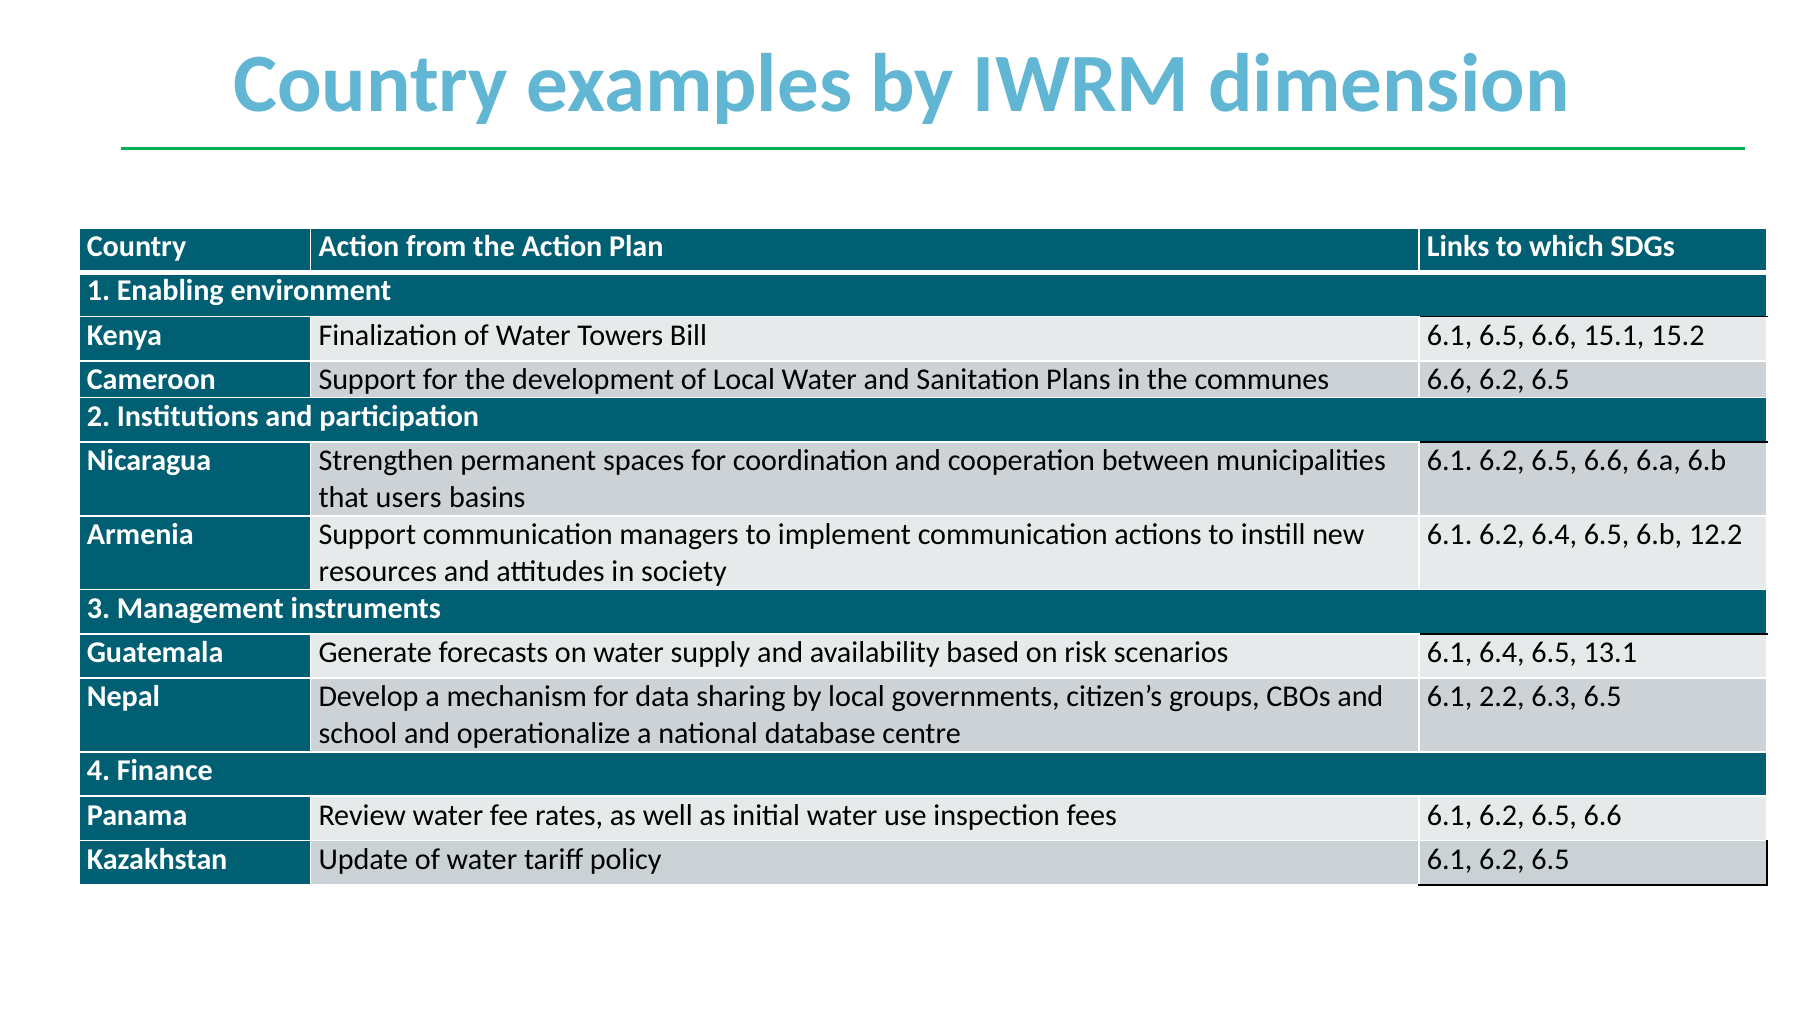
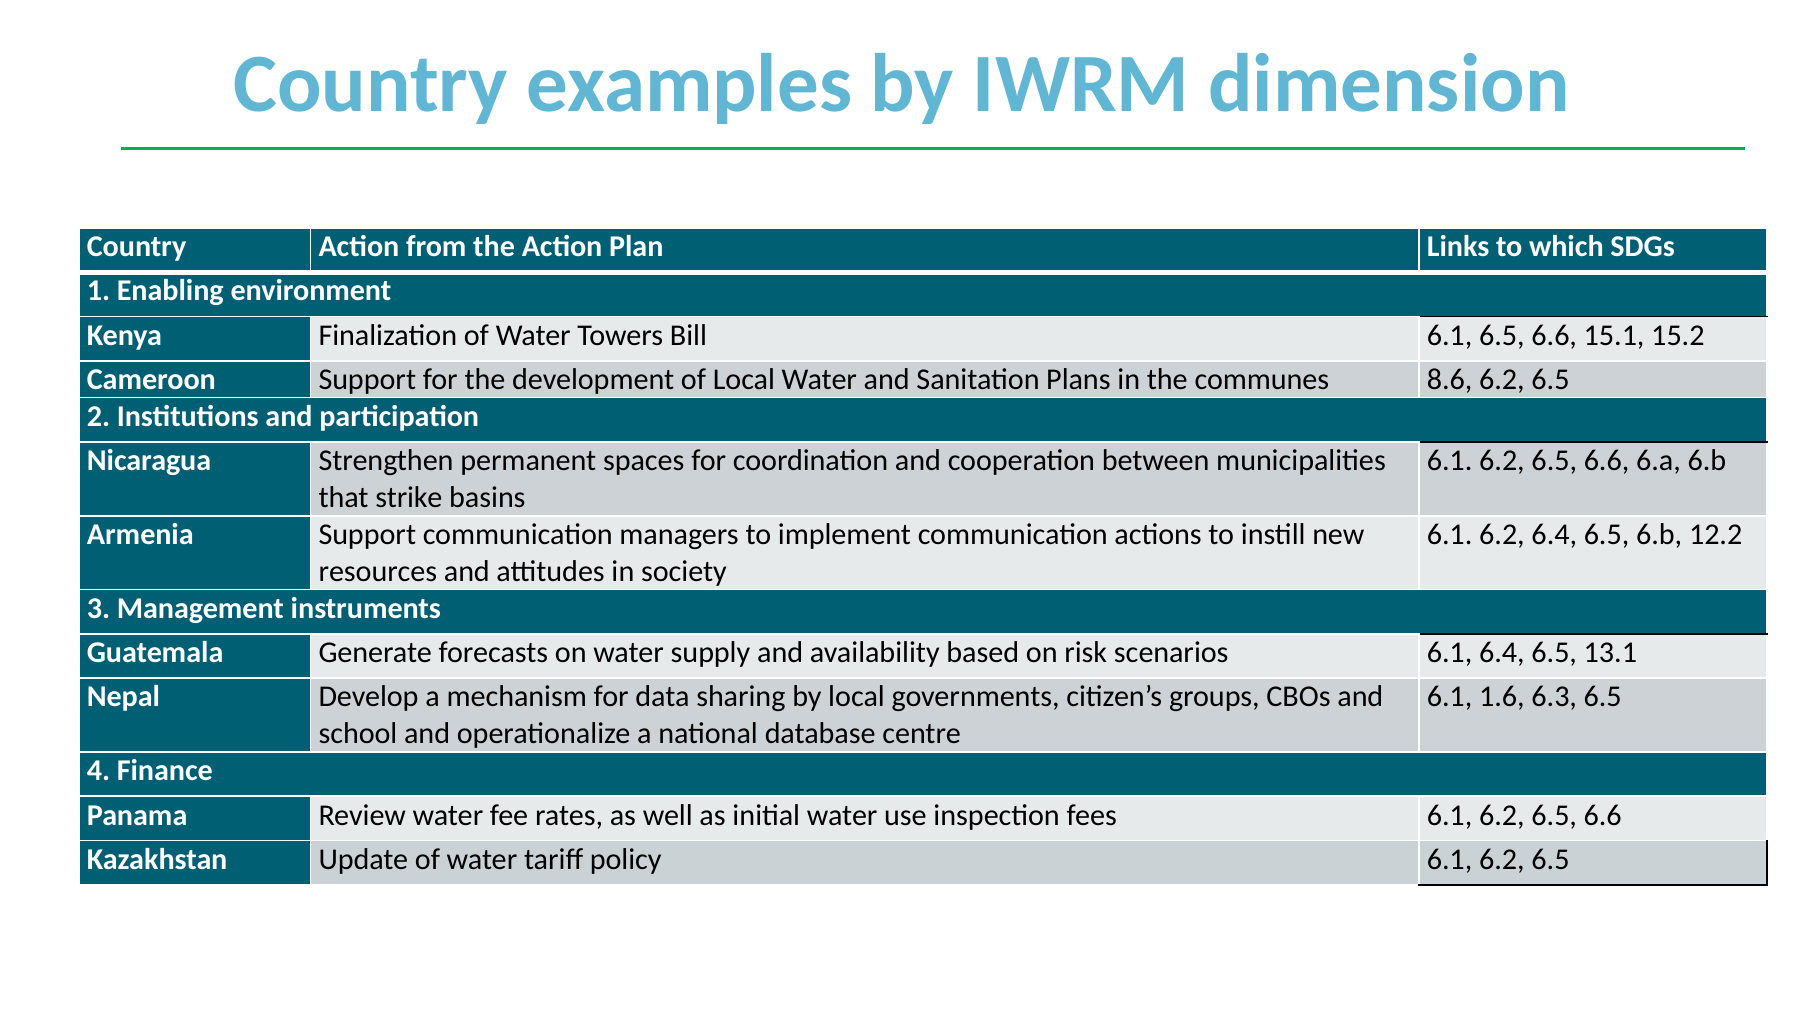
communes 6.6: 6.6 -> 8.6
users: users -> strike
2.2: 2.2 -> 1.6
